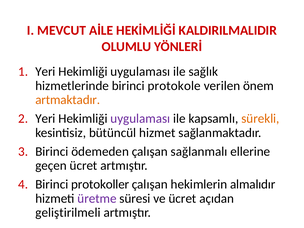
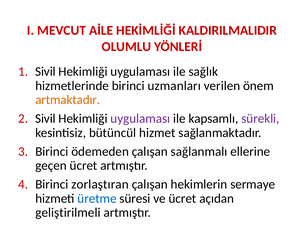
Yeri at (45, 72): Yeri -> Sivil
protokole: protokole -> uzmanları
Yeri at (45, 119): Yeri -> Sivil
sürekli colour: orange -> purple
protokoller: protokoller -> zorlaştıran
almalıdır: almalıdır -> sermaye
üretme colour: purple -> blue
